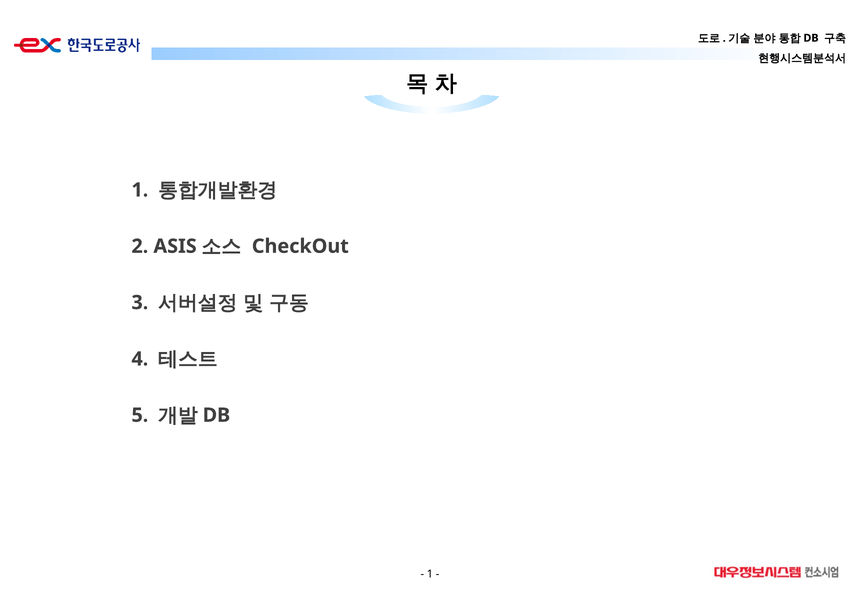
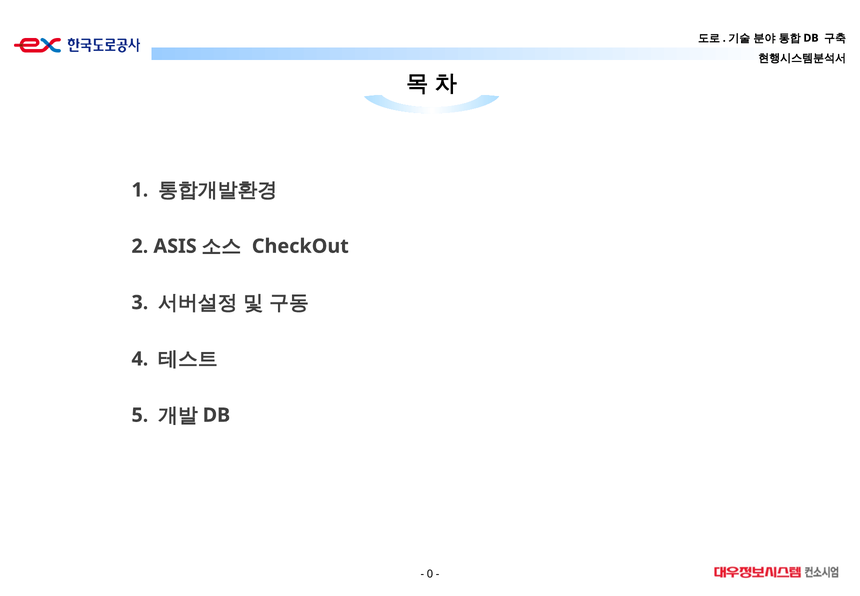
1 at (430, 574): 1 -> 0
